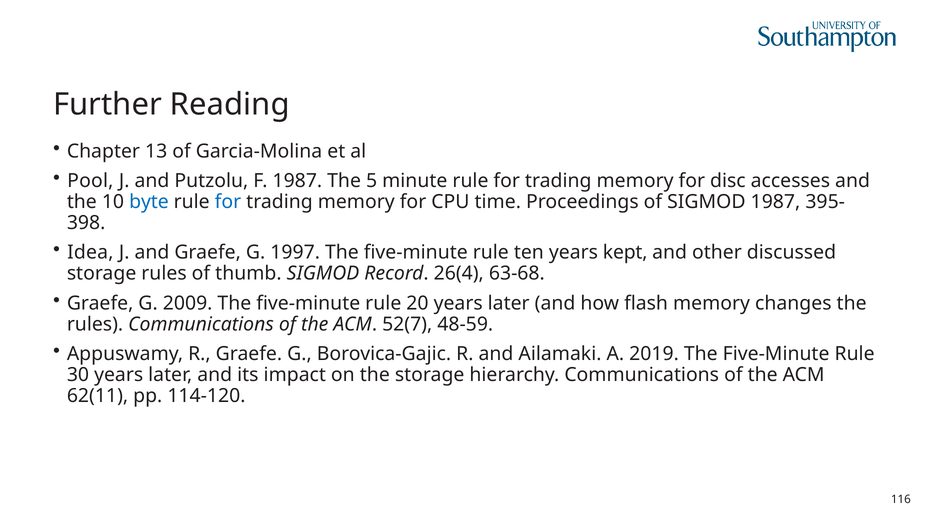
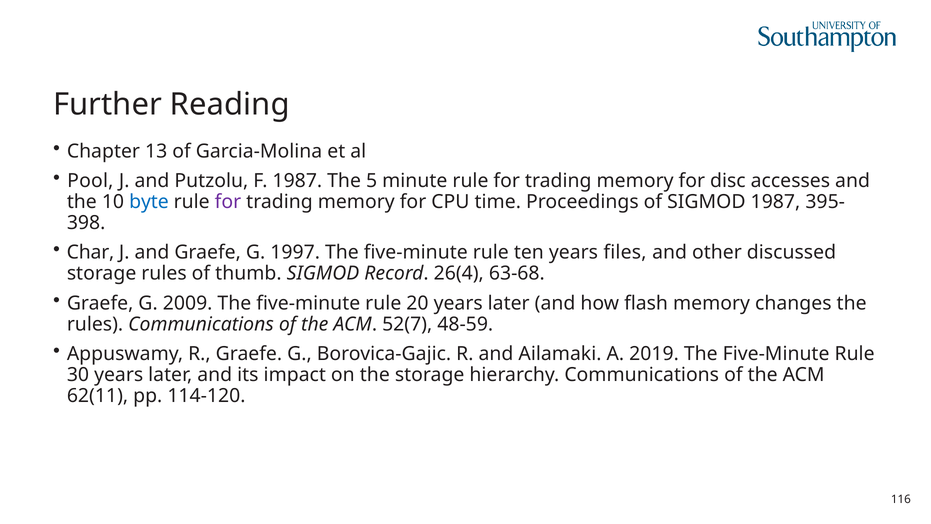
for at (228, 202) colour: blue -> purple
Idea: Idea -> Char
kept: kept -> files
